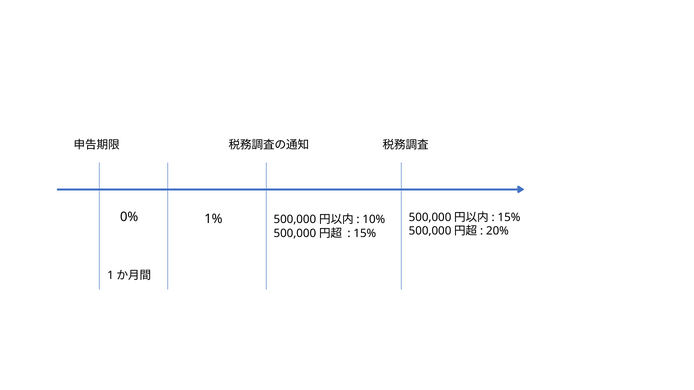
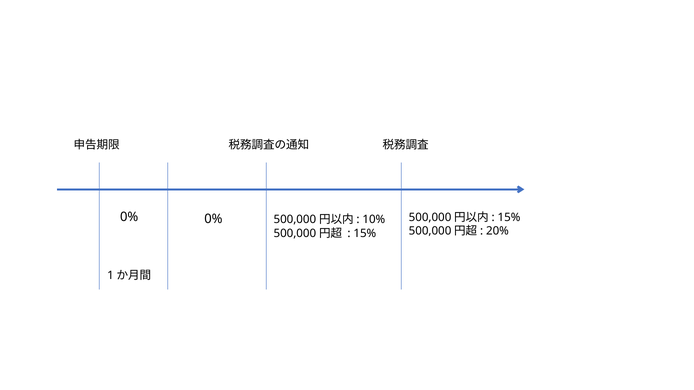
0% 1%: 1% -> 0%
